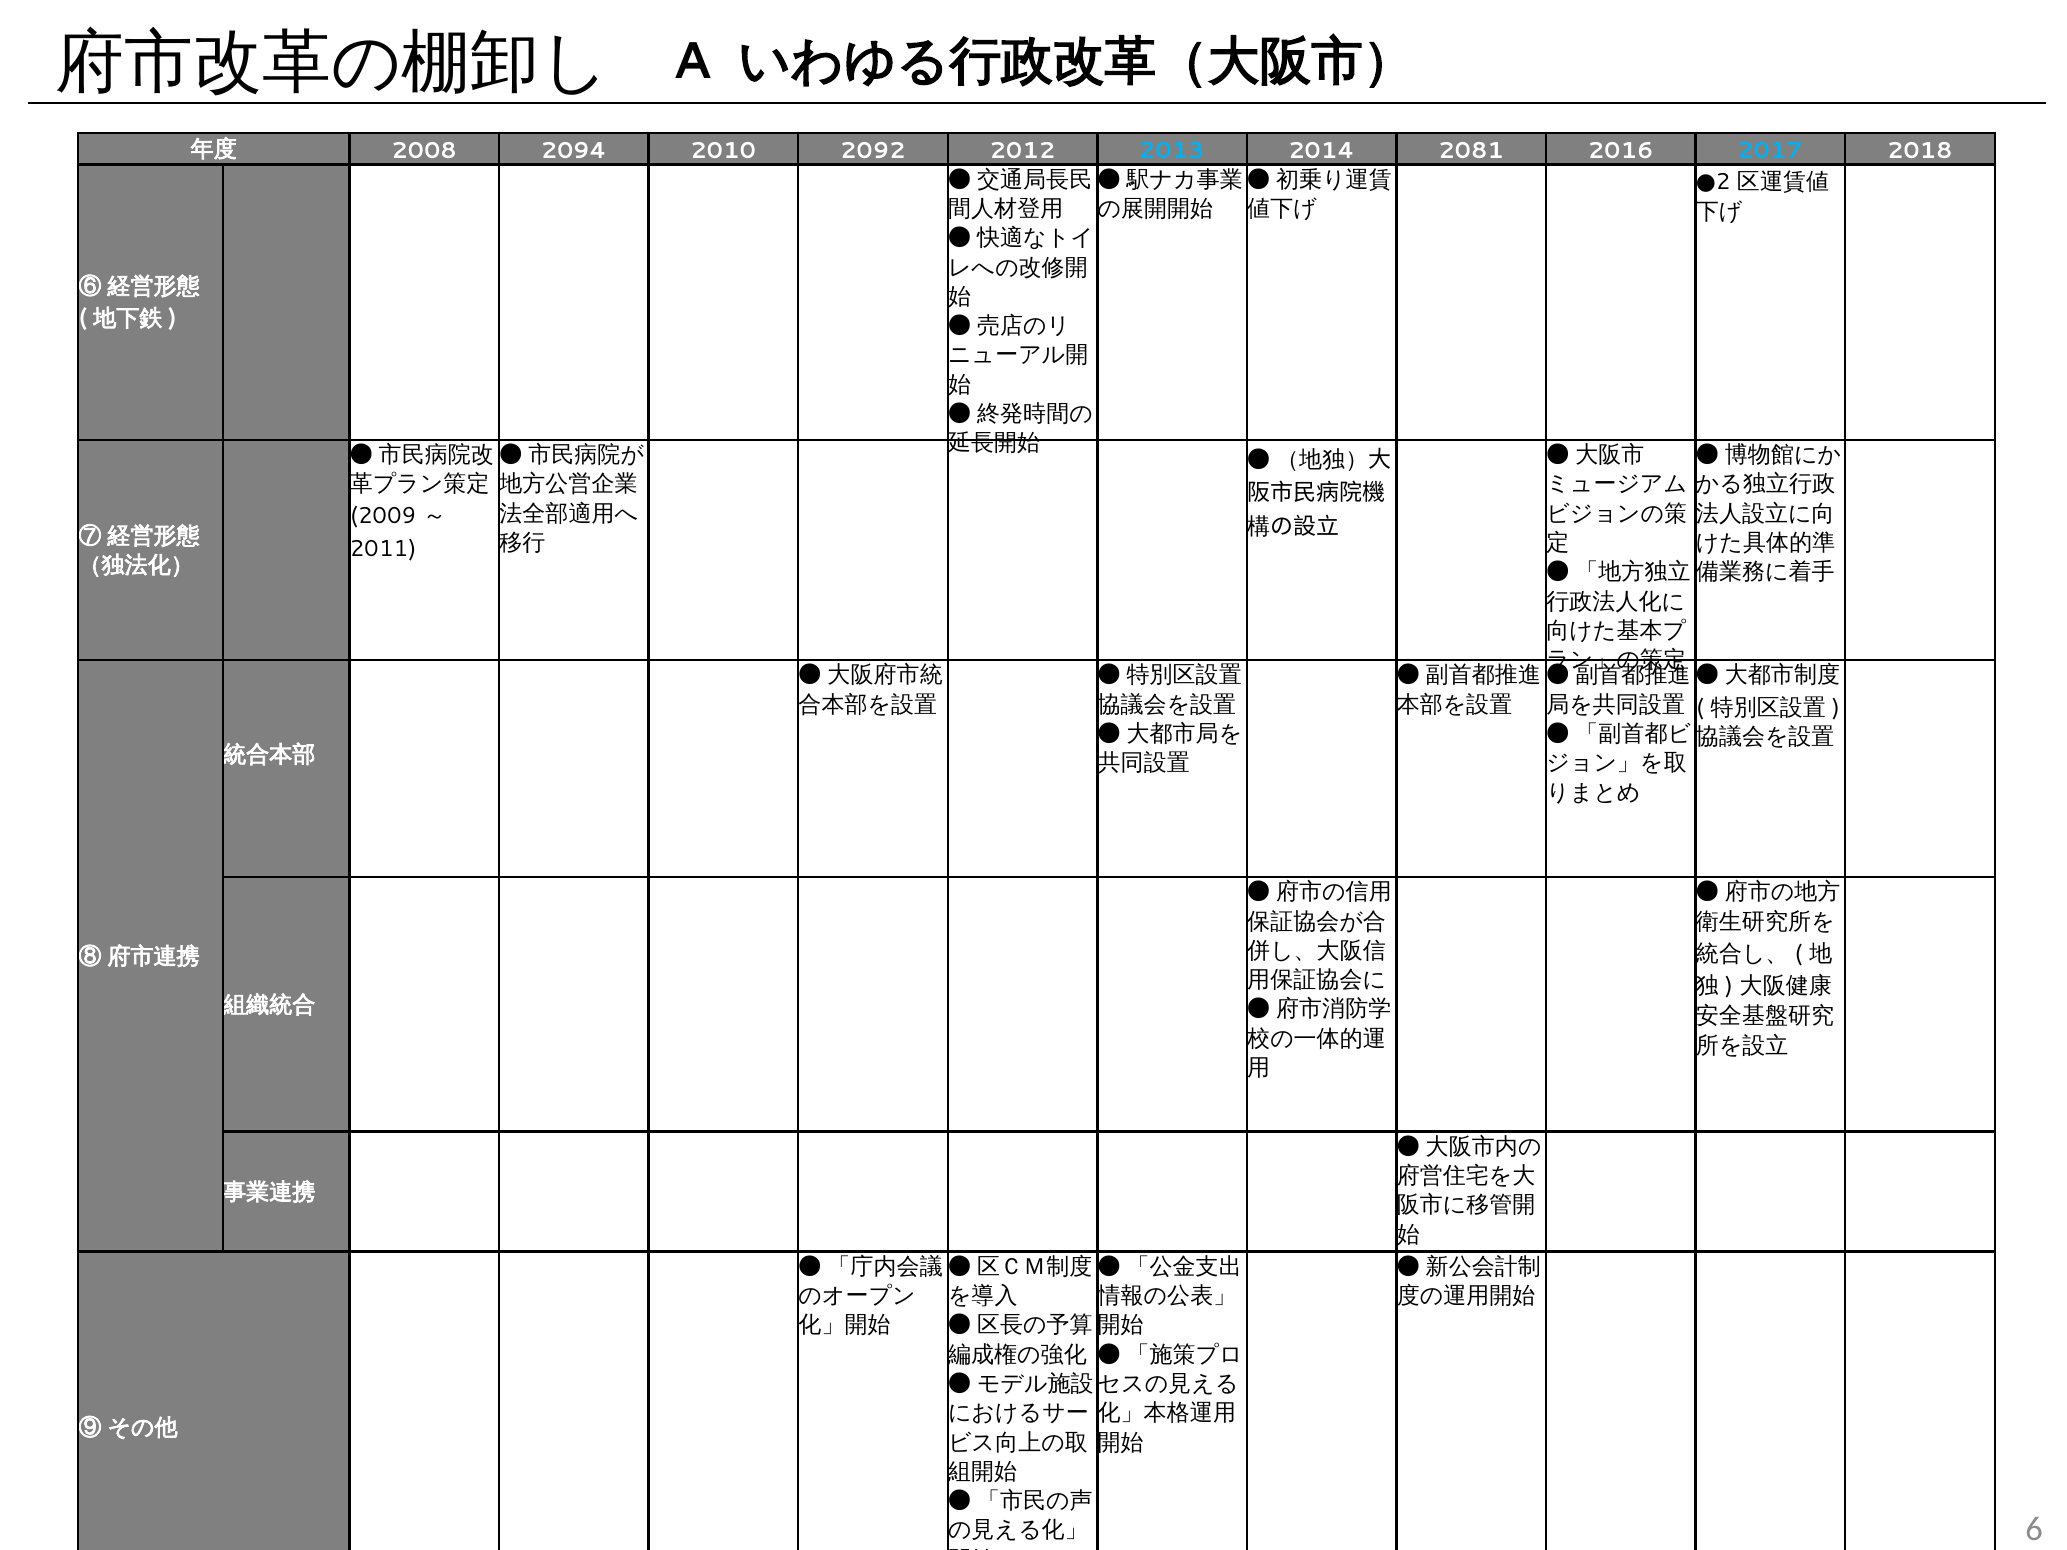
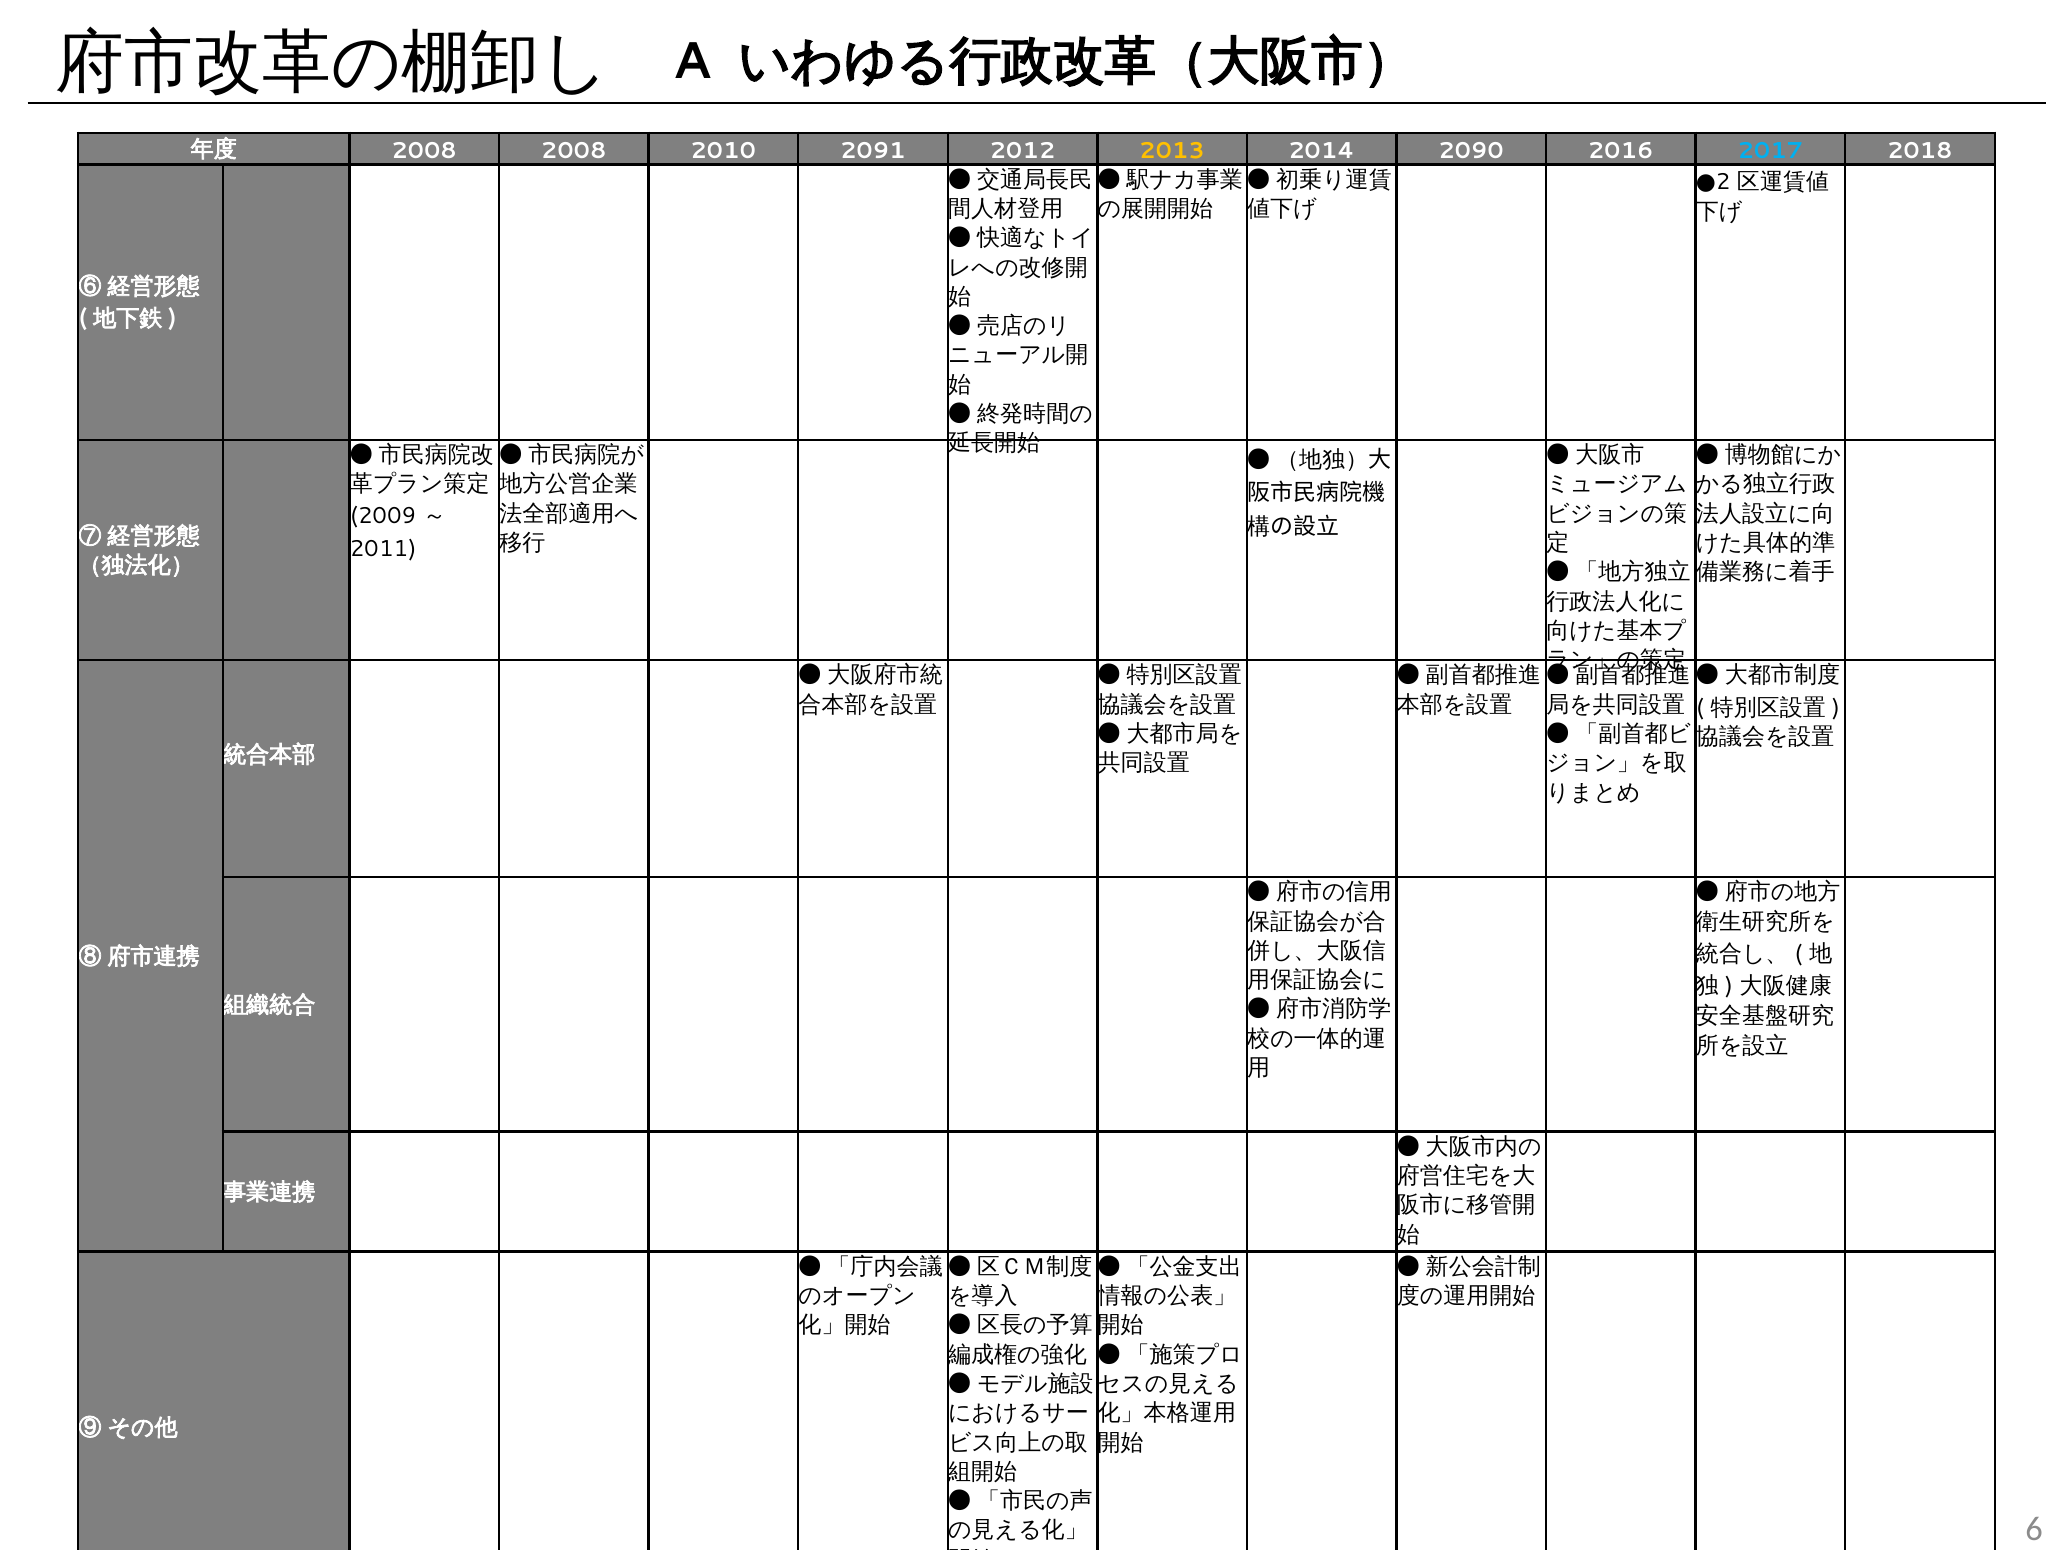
2008 2094: 2094 -> 2008
2092: 2092 -> 2091
2013 colour: light blue -> yellow
2081: 2081 -> 2090
